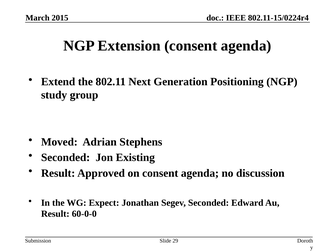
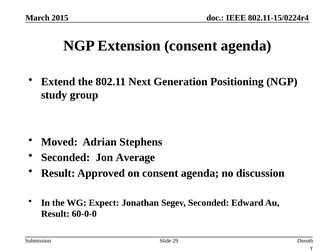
Existing: Existing -> Average
